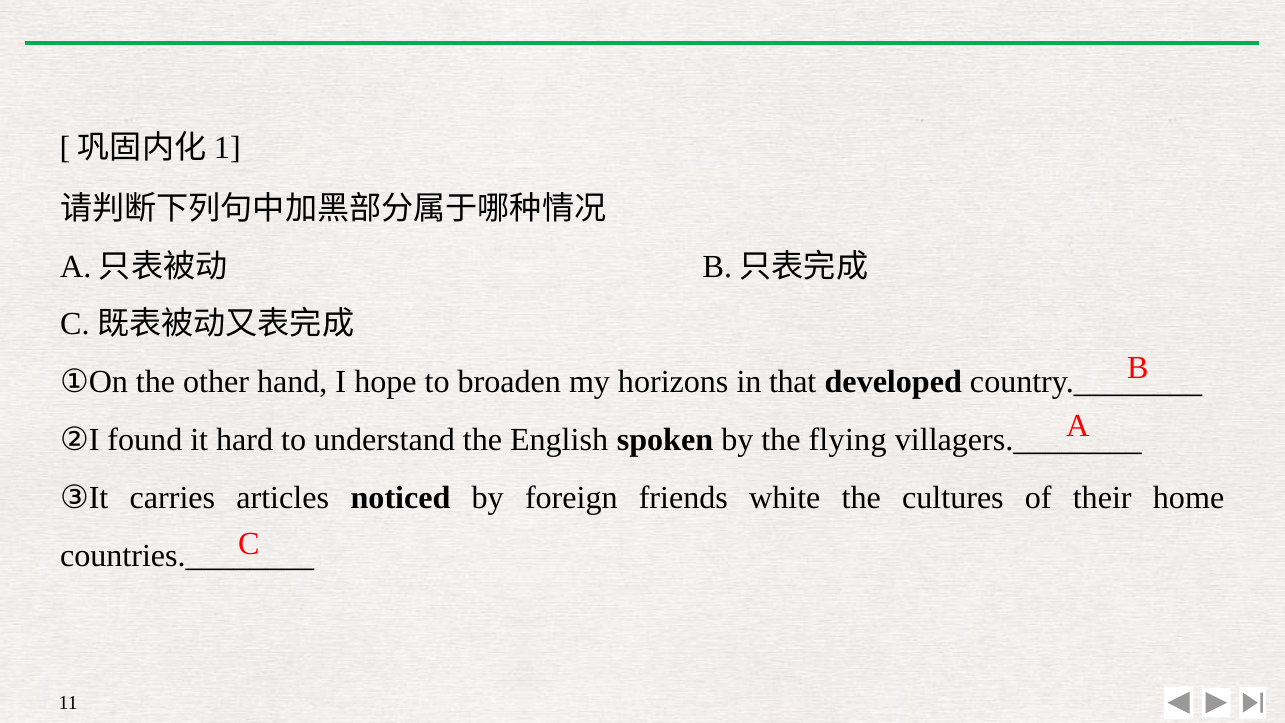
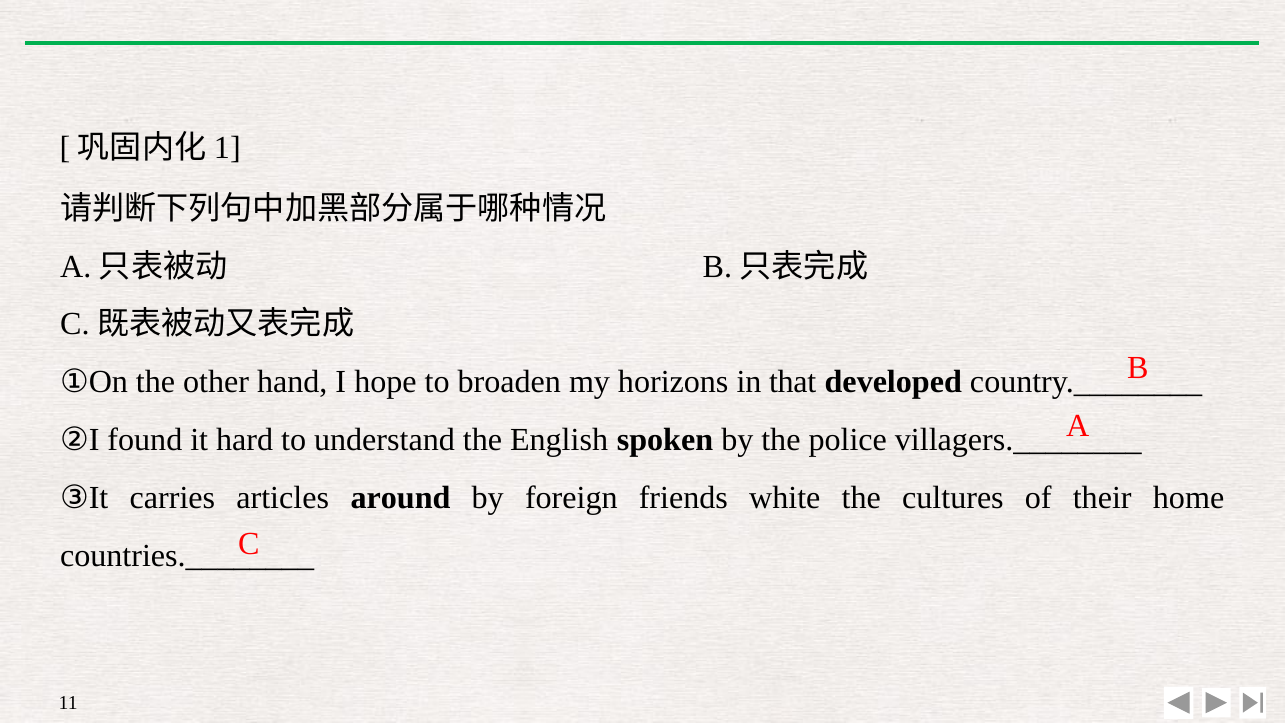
flying: flying -> police
noticed: noticed -> around
